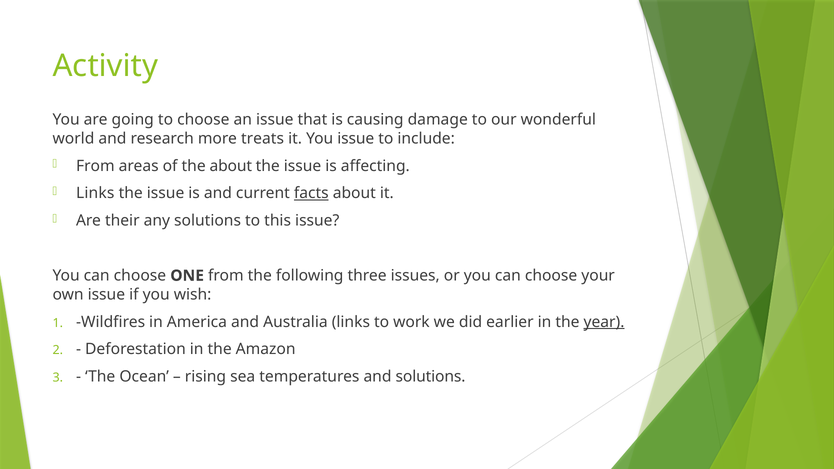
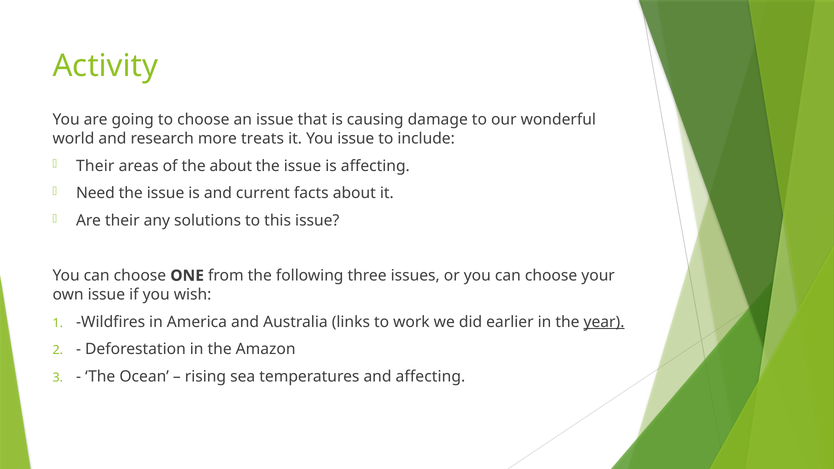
From at (95, 166): From -> Their
Links at (95, 193): Links -> Need
facts underline: present -> none
and solutions: solutions -> affecting
